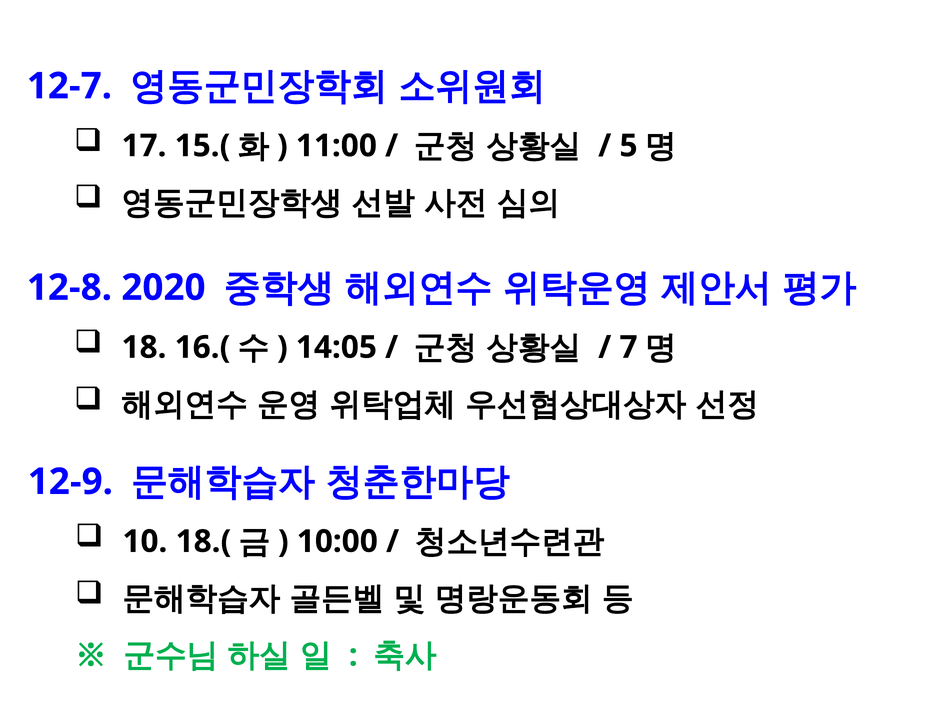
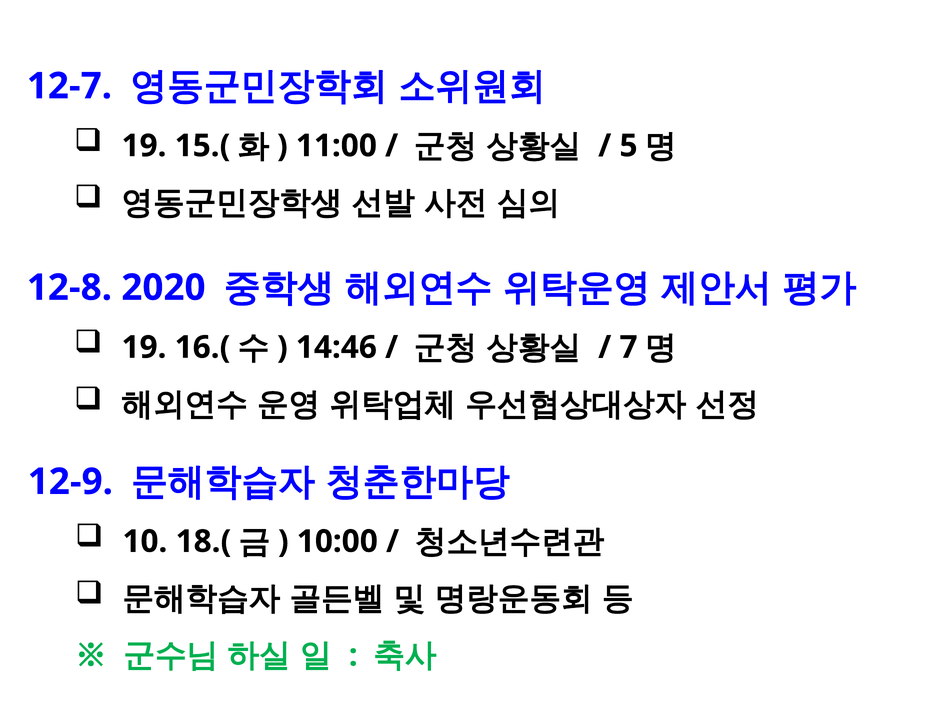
17 at (144, 146): 17 -> 19
18 at (144, 347): 18 -> 19
14:05: 14:05 -> 14:46
